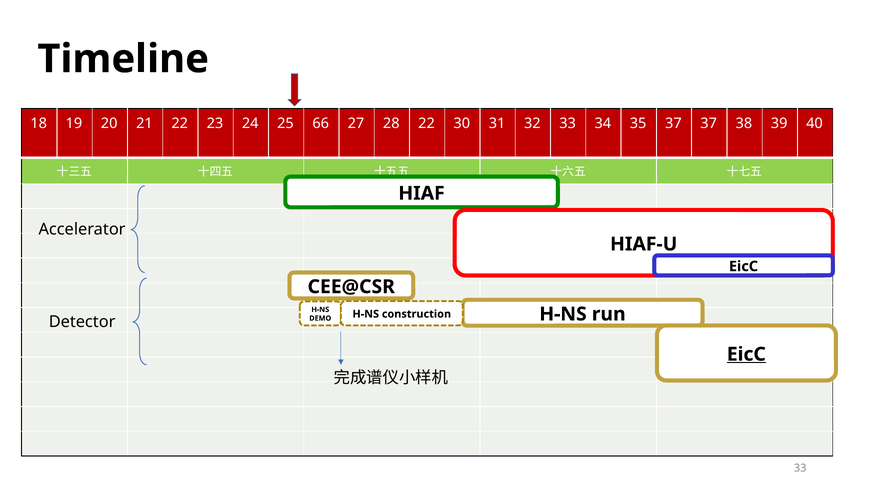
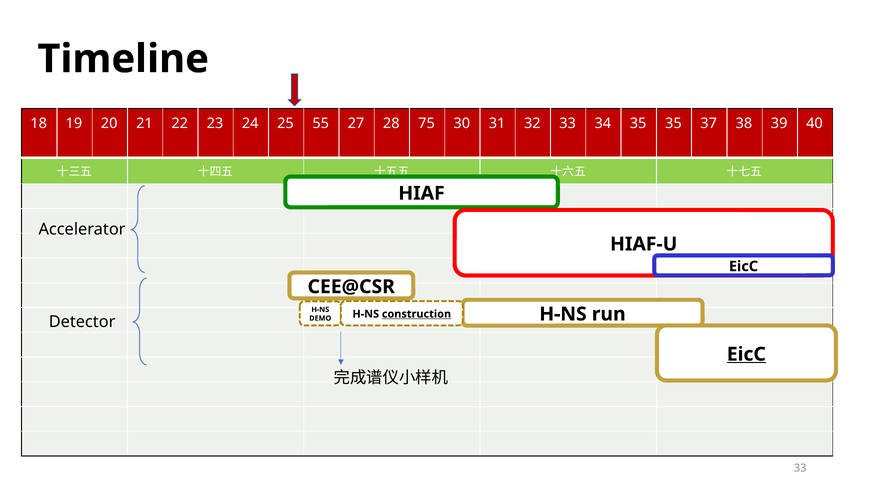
66: 66 -> 55
28 22: 22 -> 75
35 37: 37 -> 35
construction underline: none -> present
